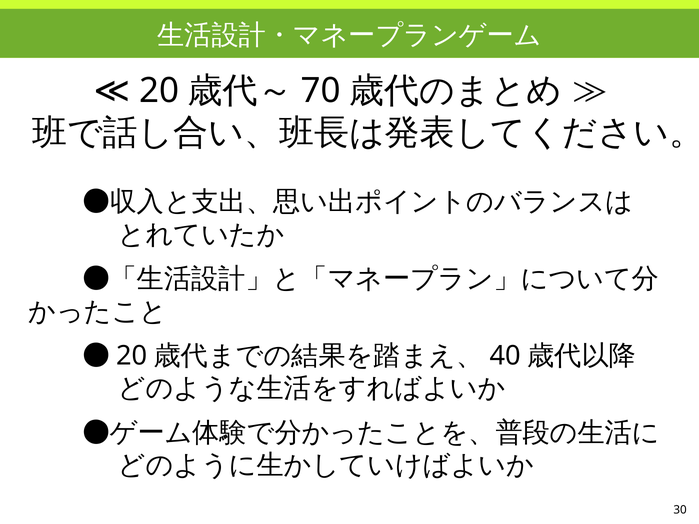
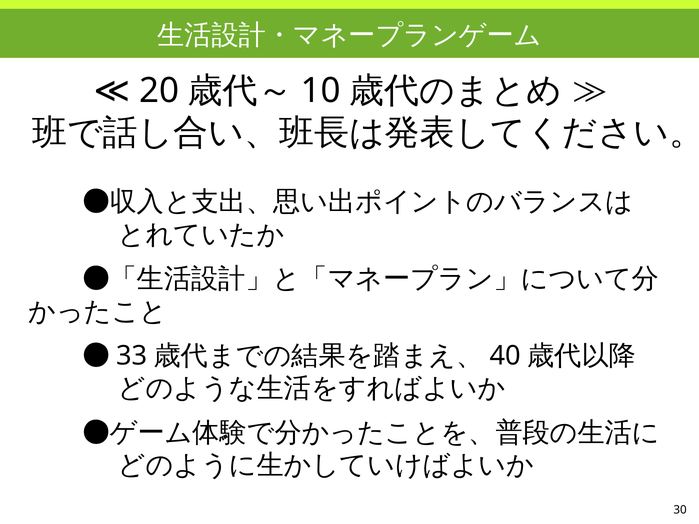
70: 70 -> 10
20 at (132, 356): 20 -> 33
